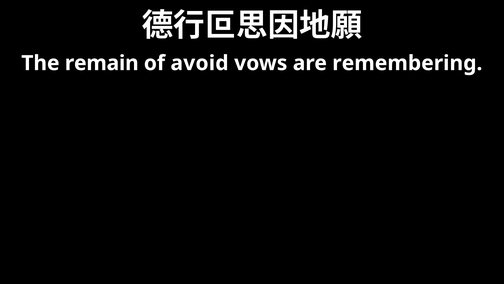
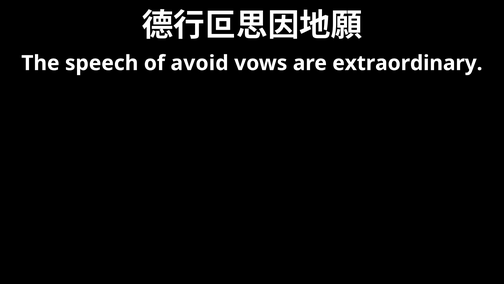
remain: remain -> speech
remembering: remembering -> extraordinary
